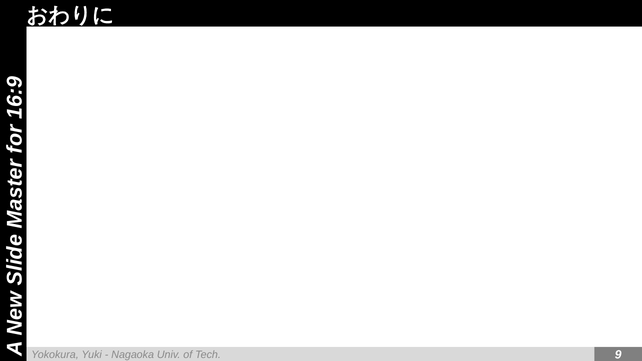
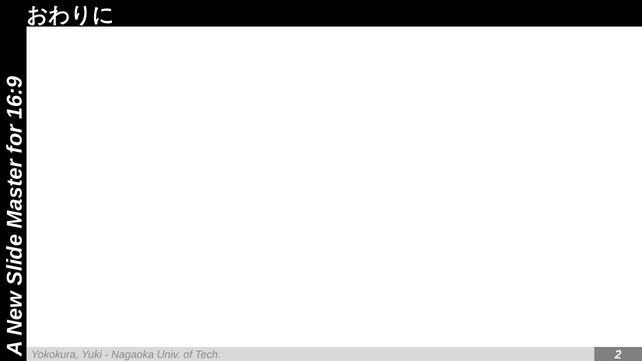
Tech 9: 9 -> 2
